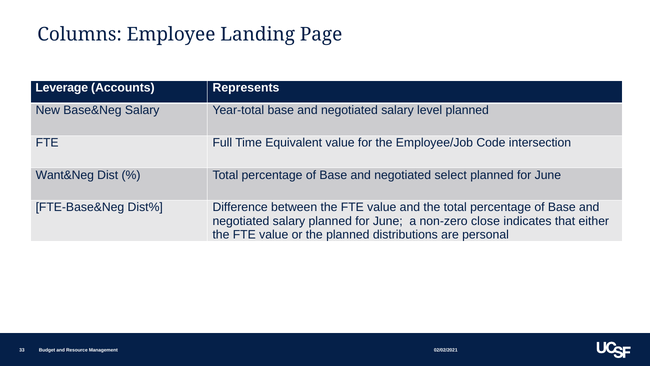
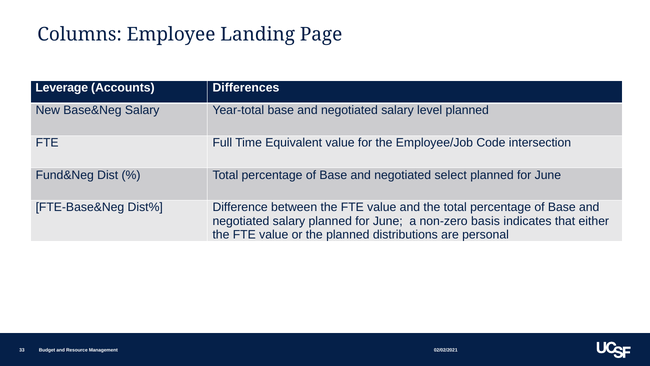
Represents: Represents -> Differences
Want&Neg: Want&Neg -> Fund&Neg
close: close -> basis
